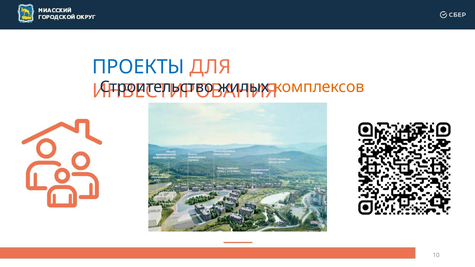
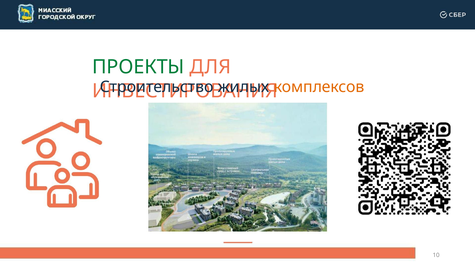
ПРОЕКТЫ colour: blue -> green
